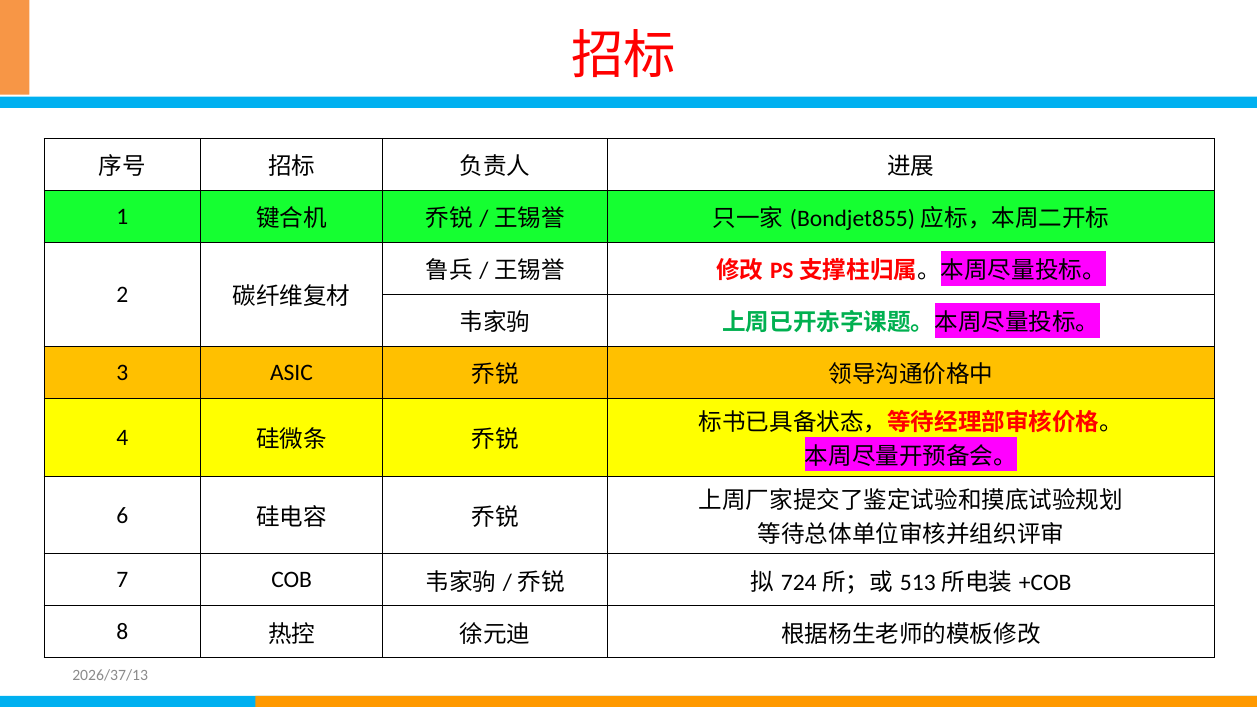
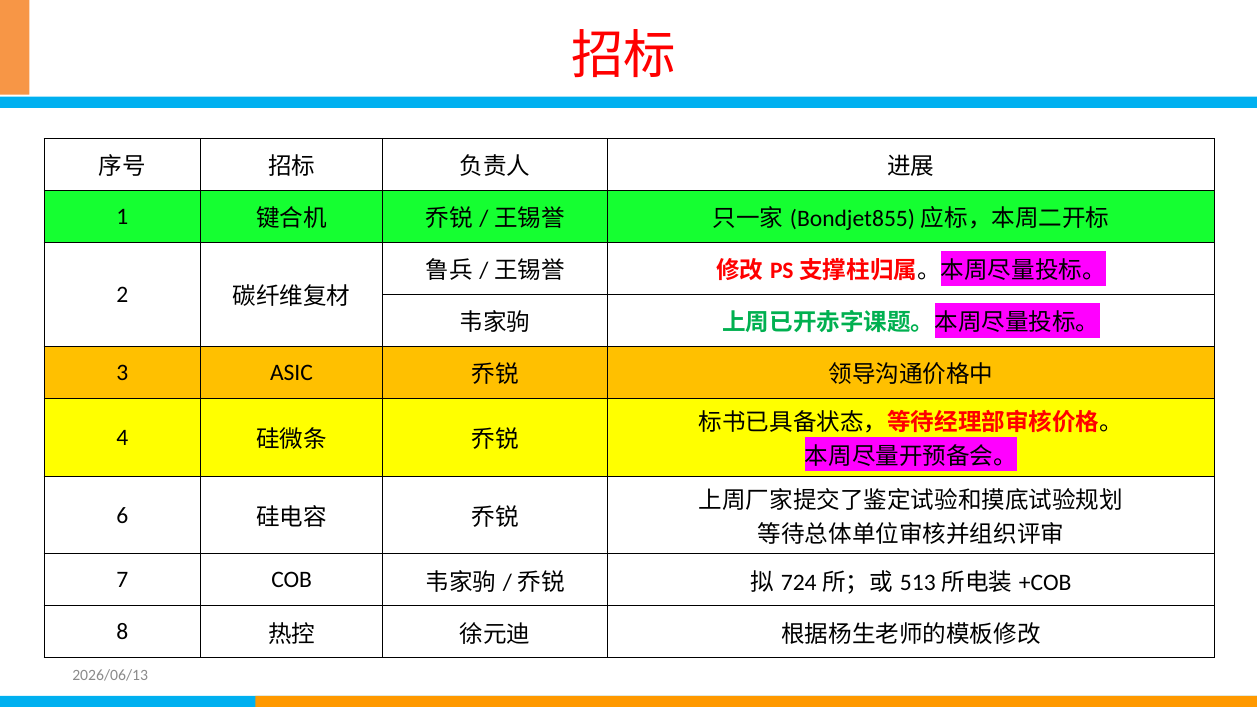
2026/37/13: 2026/37/13 -> 2026/06/13
